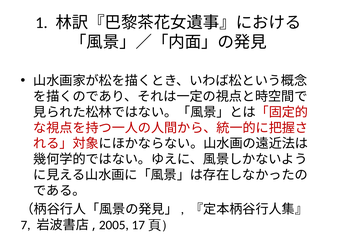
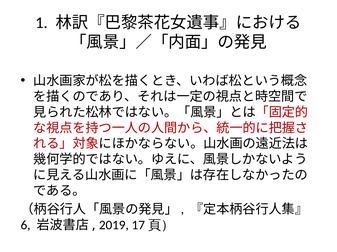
7: 7 -> 6
2005: 2005 -> 2019
